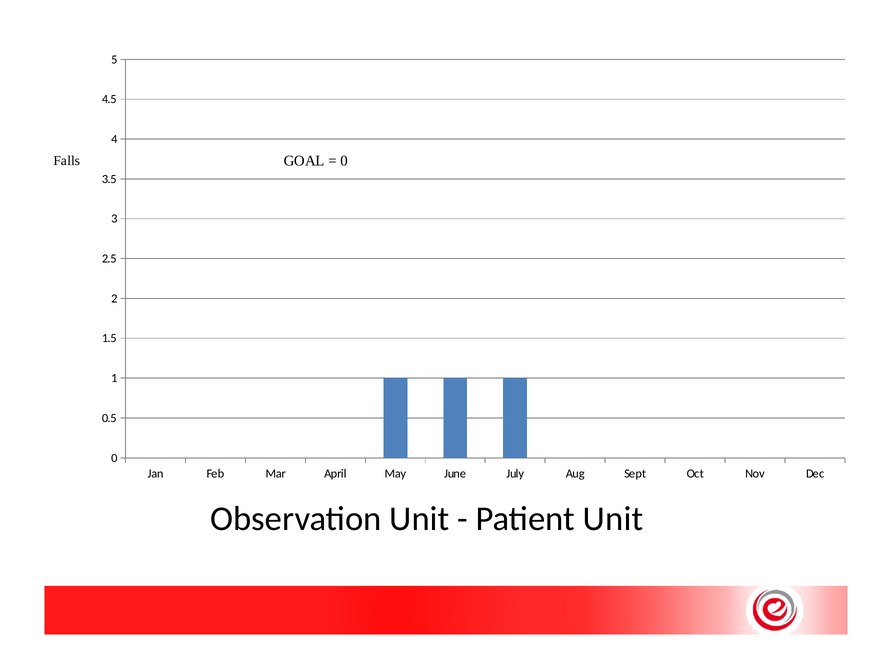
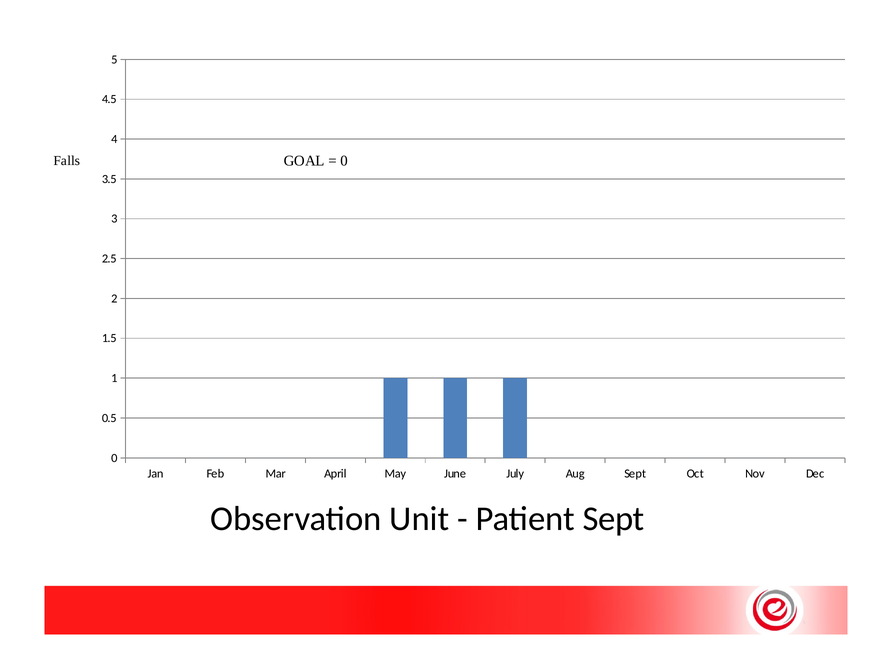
Patient Unit: Unit -> Sept
